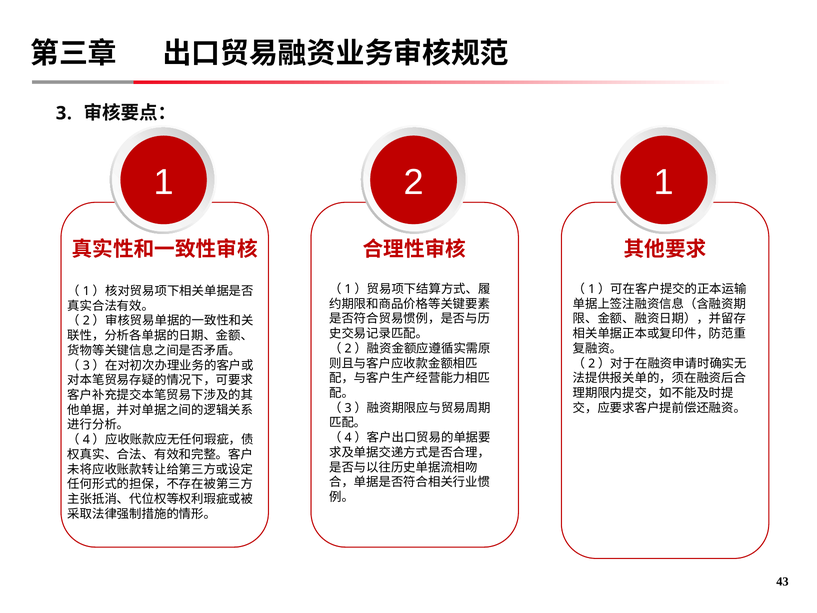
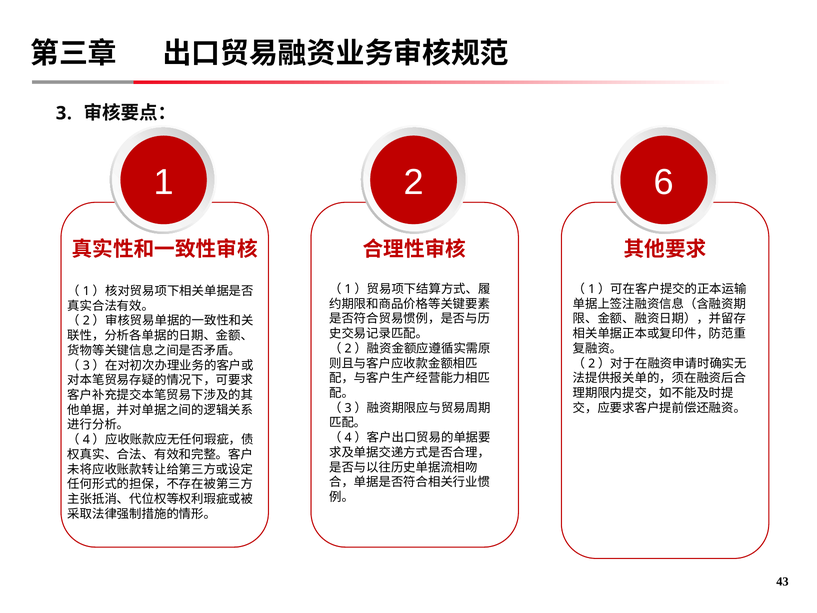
2 1: 1 -> 6
